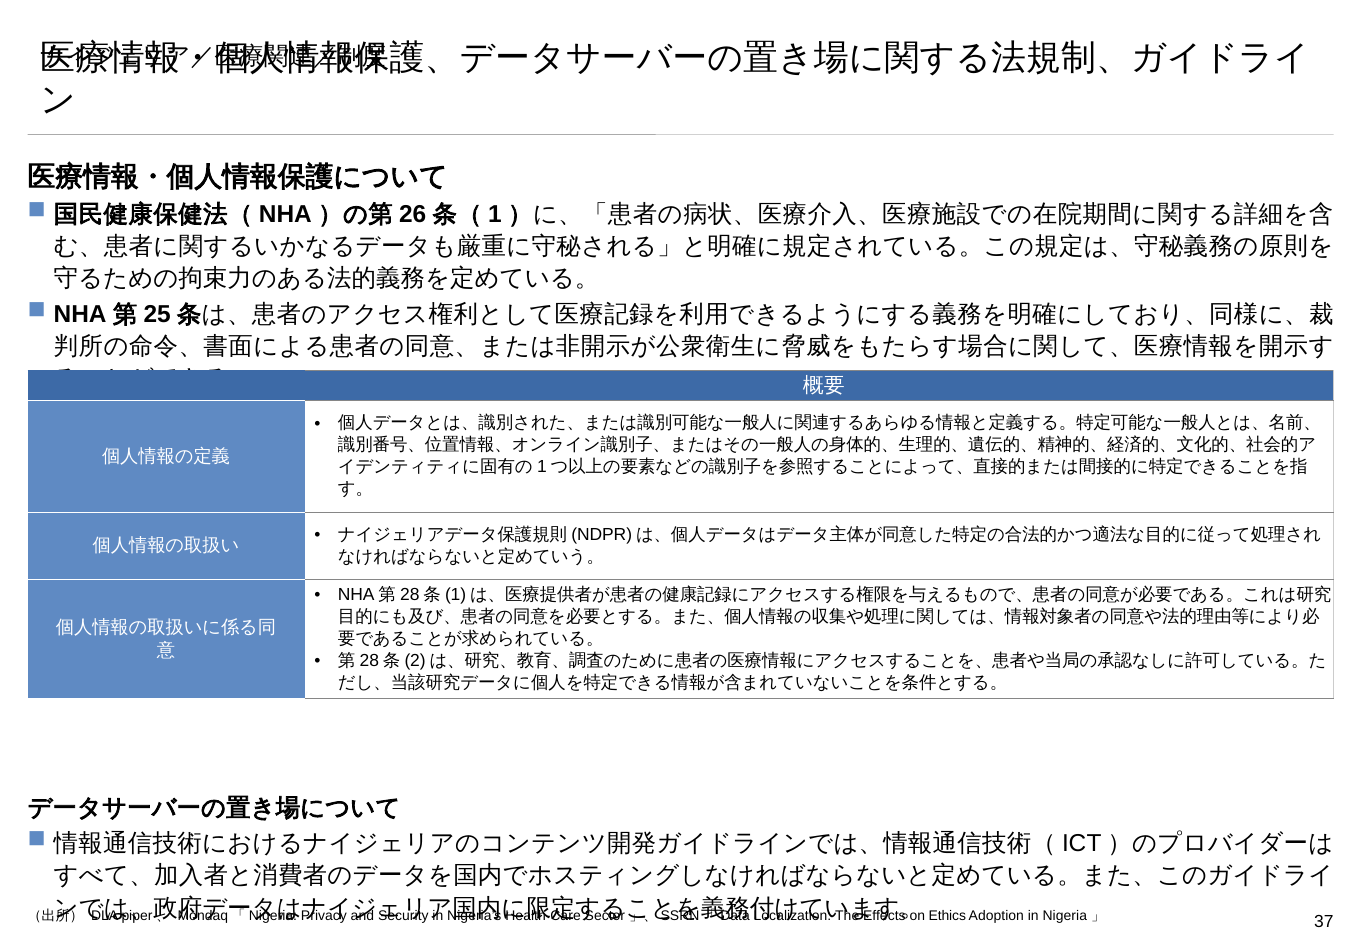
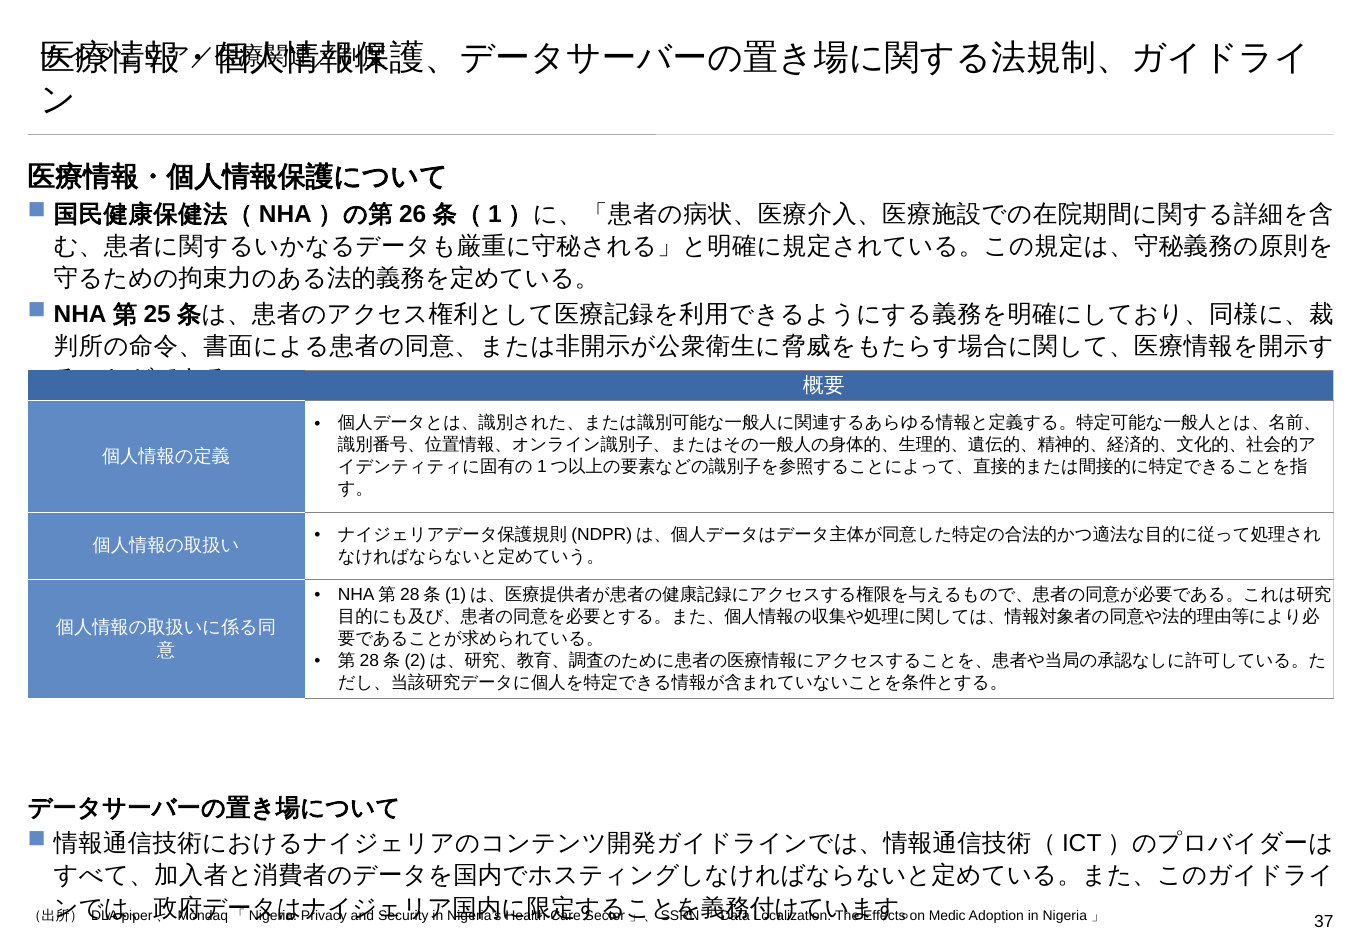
Ethics: Ethics -> Medic
